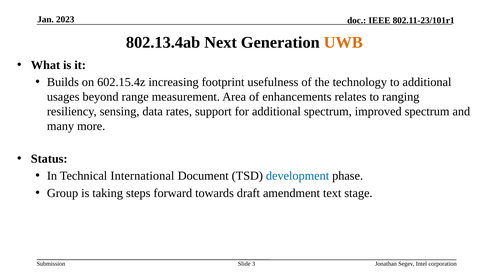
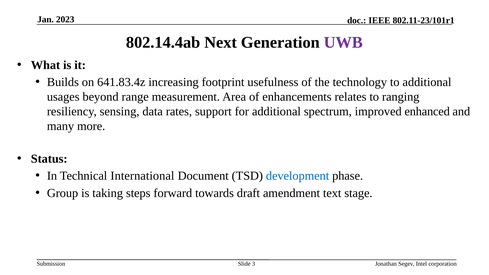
802.13.4ab: 802.13.4ab -> 802.14.4ab
UWB colour: orange -> purple
602.15.4z: 602.15.4z -> 641.83.4z
improved spectrum: spectrum -> enhanced
